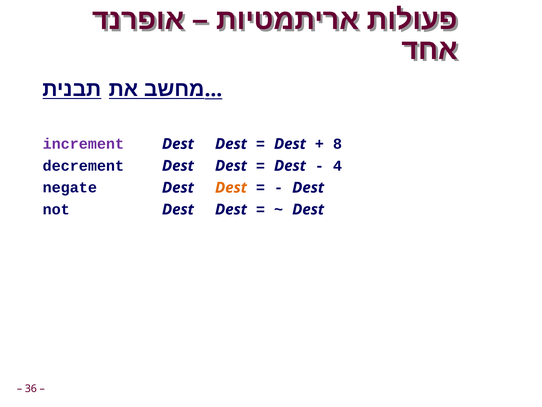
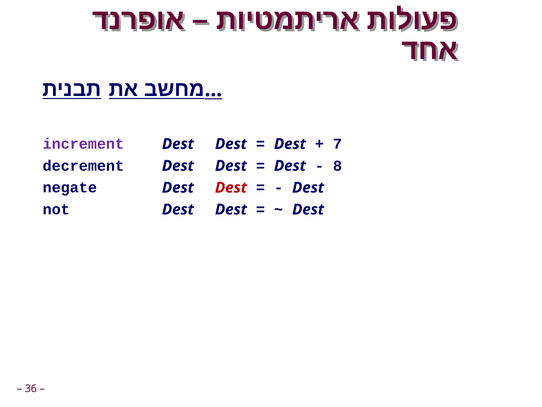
8: 8 -> 7
4: 4 -> 8
Dest at (231, 187) colour: orange -> red
